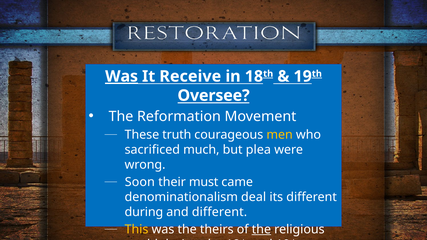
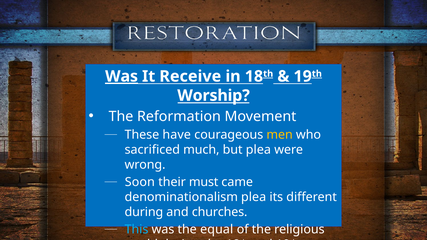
Oversee: Oversee -> Worship
truth: truth -> have
denominationalism deal: deal -> plea
and different: different -> churches
This colour: yellow -> light blue
theirs: theirs -> equal
the at (261, 230) underline: present -> none
